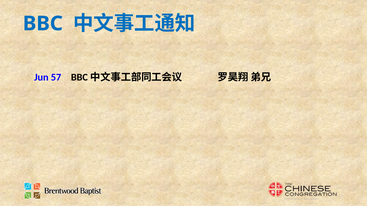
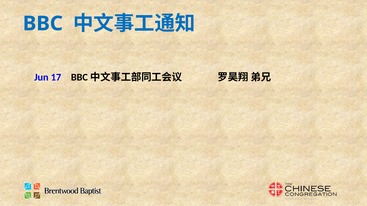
57: 57 -> 17
